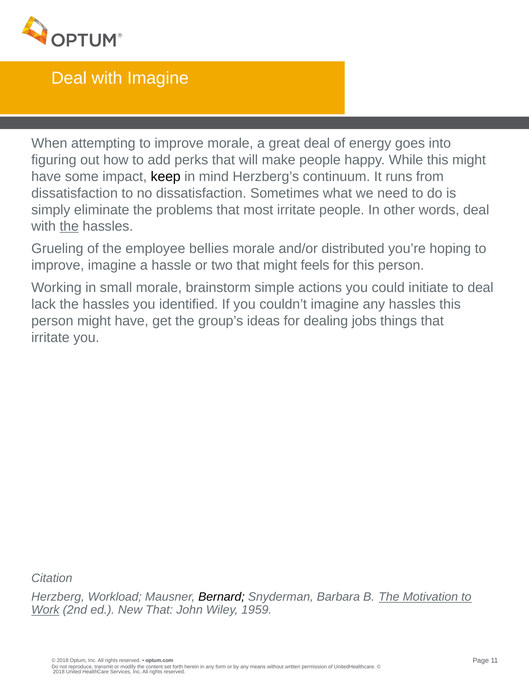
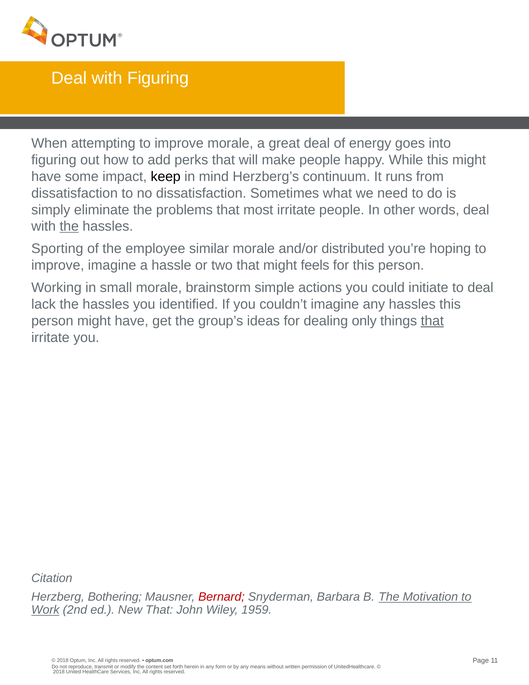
with Imagine: Imagine -> Figuring
Grueling: Grueling -> Sporting
bellies: bellies -> similar
jobs: jobs -> only
that at (432, 321) underline: none -> present
Workload: Workload -> Bothering
Bernard colour: black -> red
